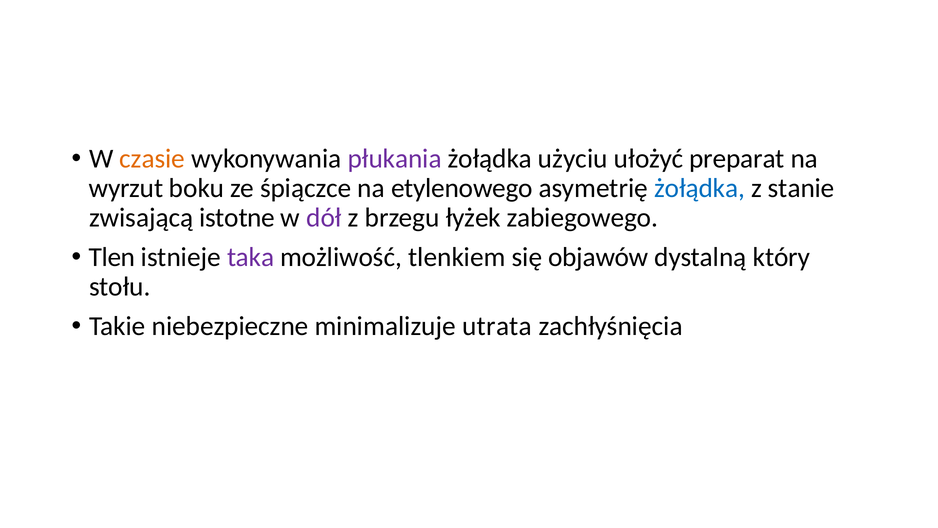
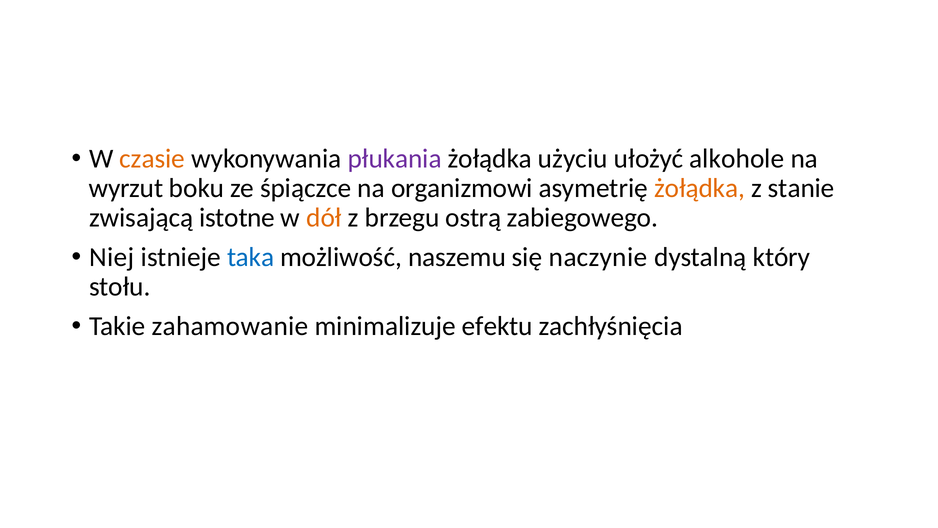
preparat: preparat -> alkohole
etylenowego: etylenowego -> organizmowi
żołądka at (700, 188) colour: blue -> orange
dół colour: purple -> orange
łyżek: łyżek -> ostrą
Tlen: Tlen -> Niej
taka colour: purple -> blue
tlenkiem: tlenkiem -> naszemu
objawów: objawów -> naczynie
niebezpieczne: niebezpieczne -> zahamowanie
utrata: utrata -> efektu
